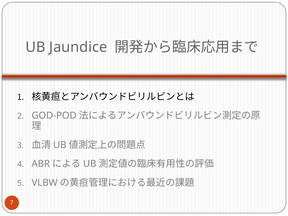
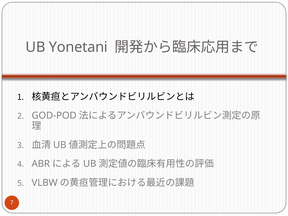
Jaundice: Jaundice -> Yonetani
